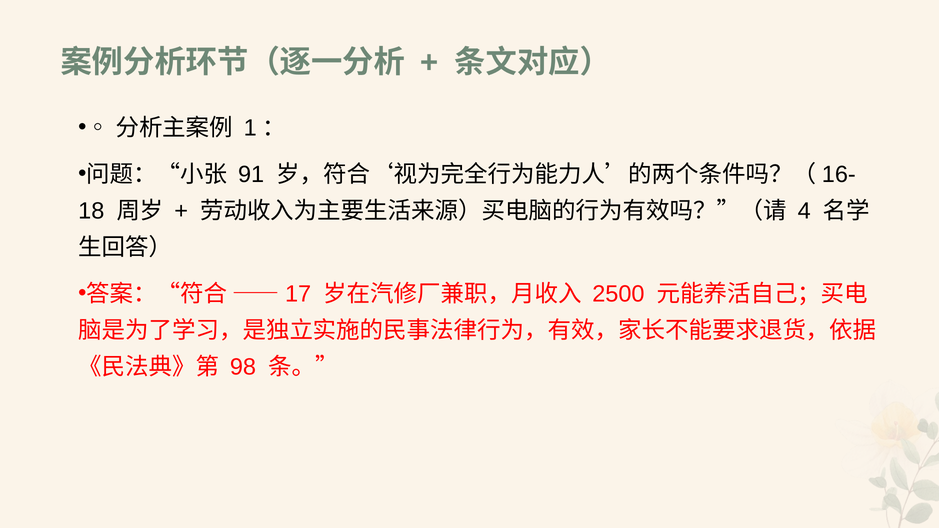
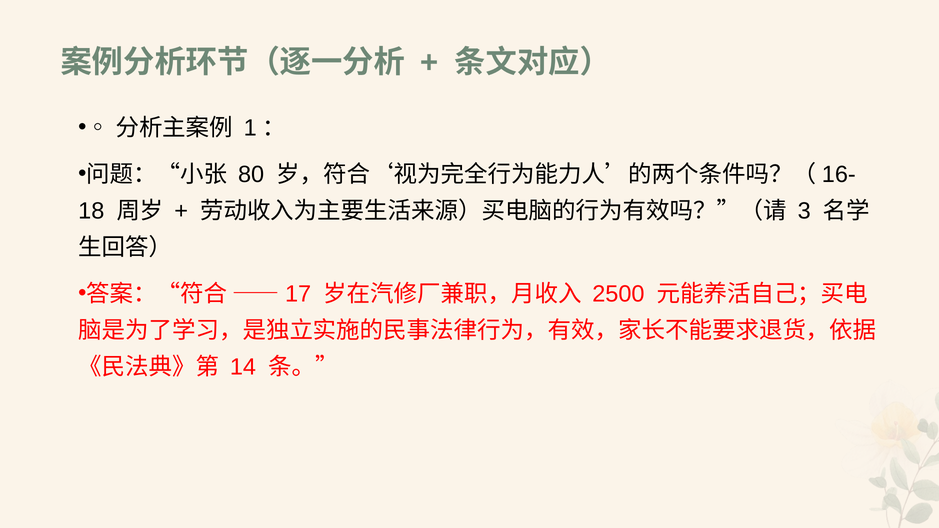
91: 91 -> 80
4: 4 -> 3
98: 98 -> 14
